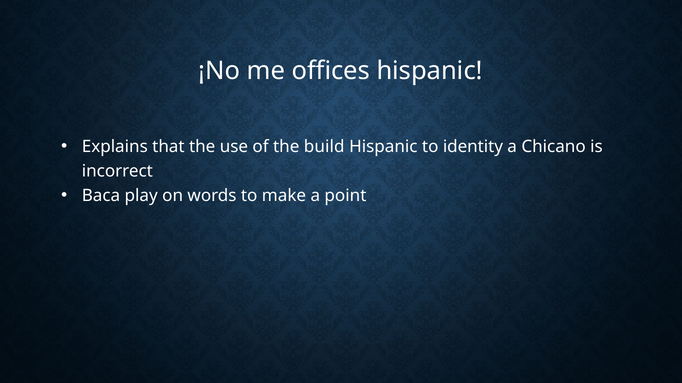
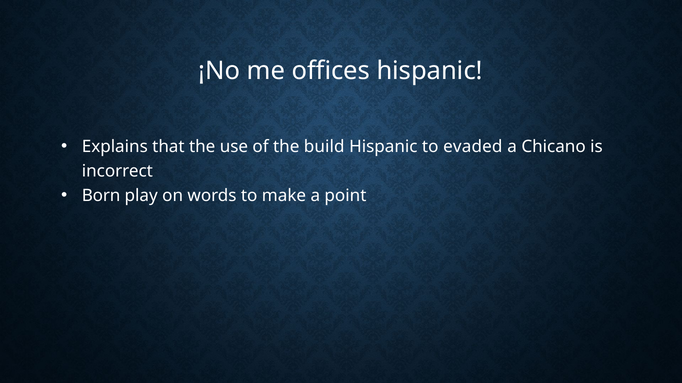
identity: identity -> evaded
Baca: Baca -> Born
